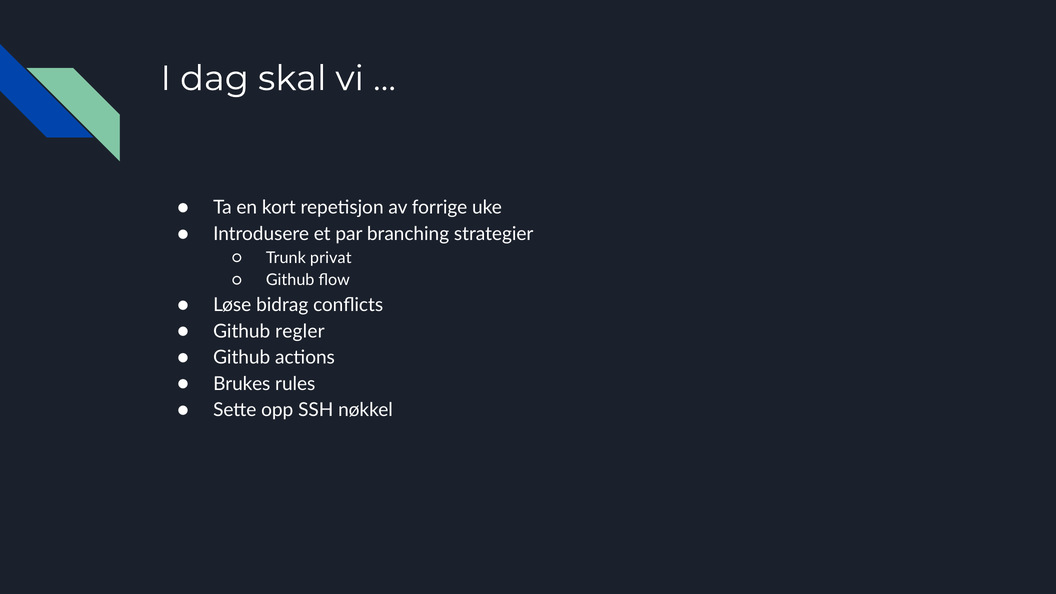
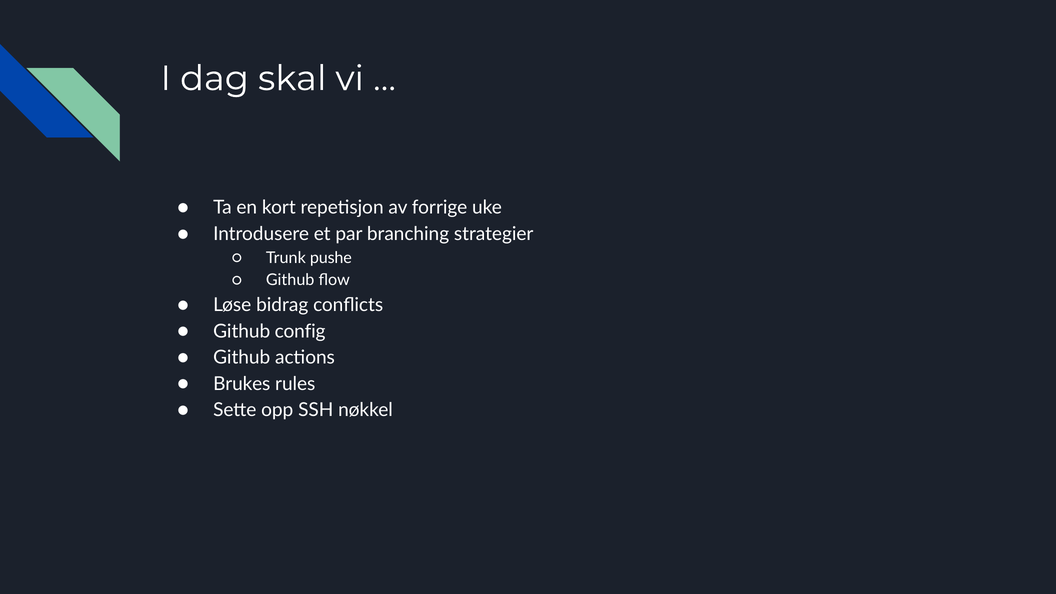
privat: privat -> pushe
regler: regler -> config
